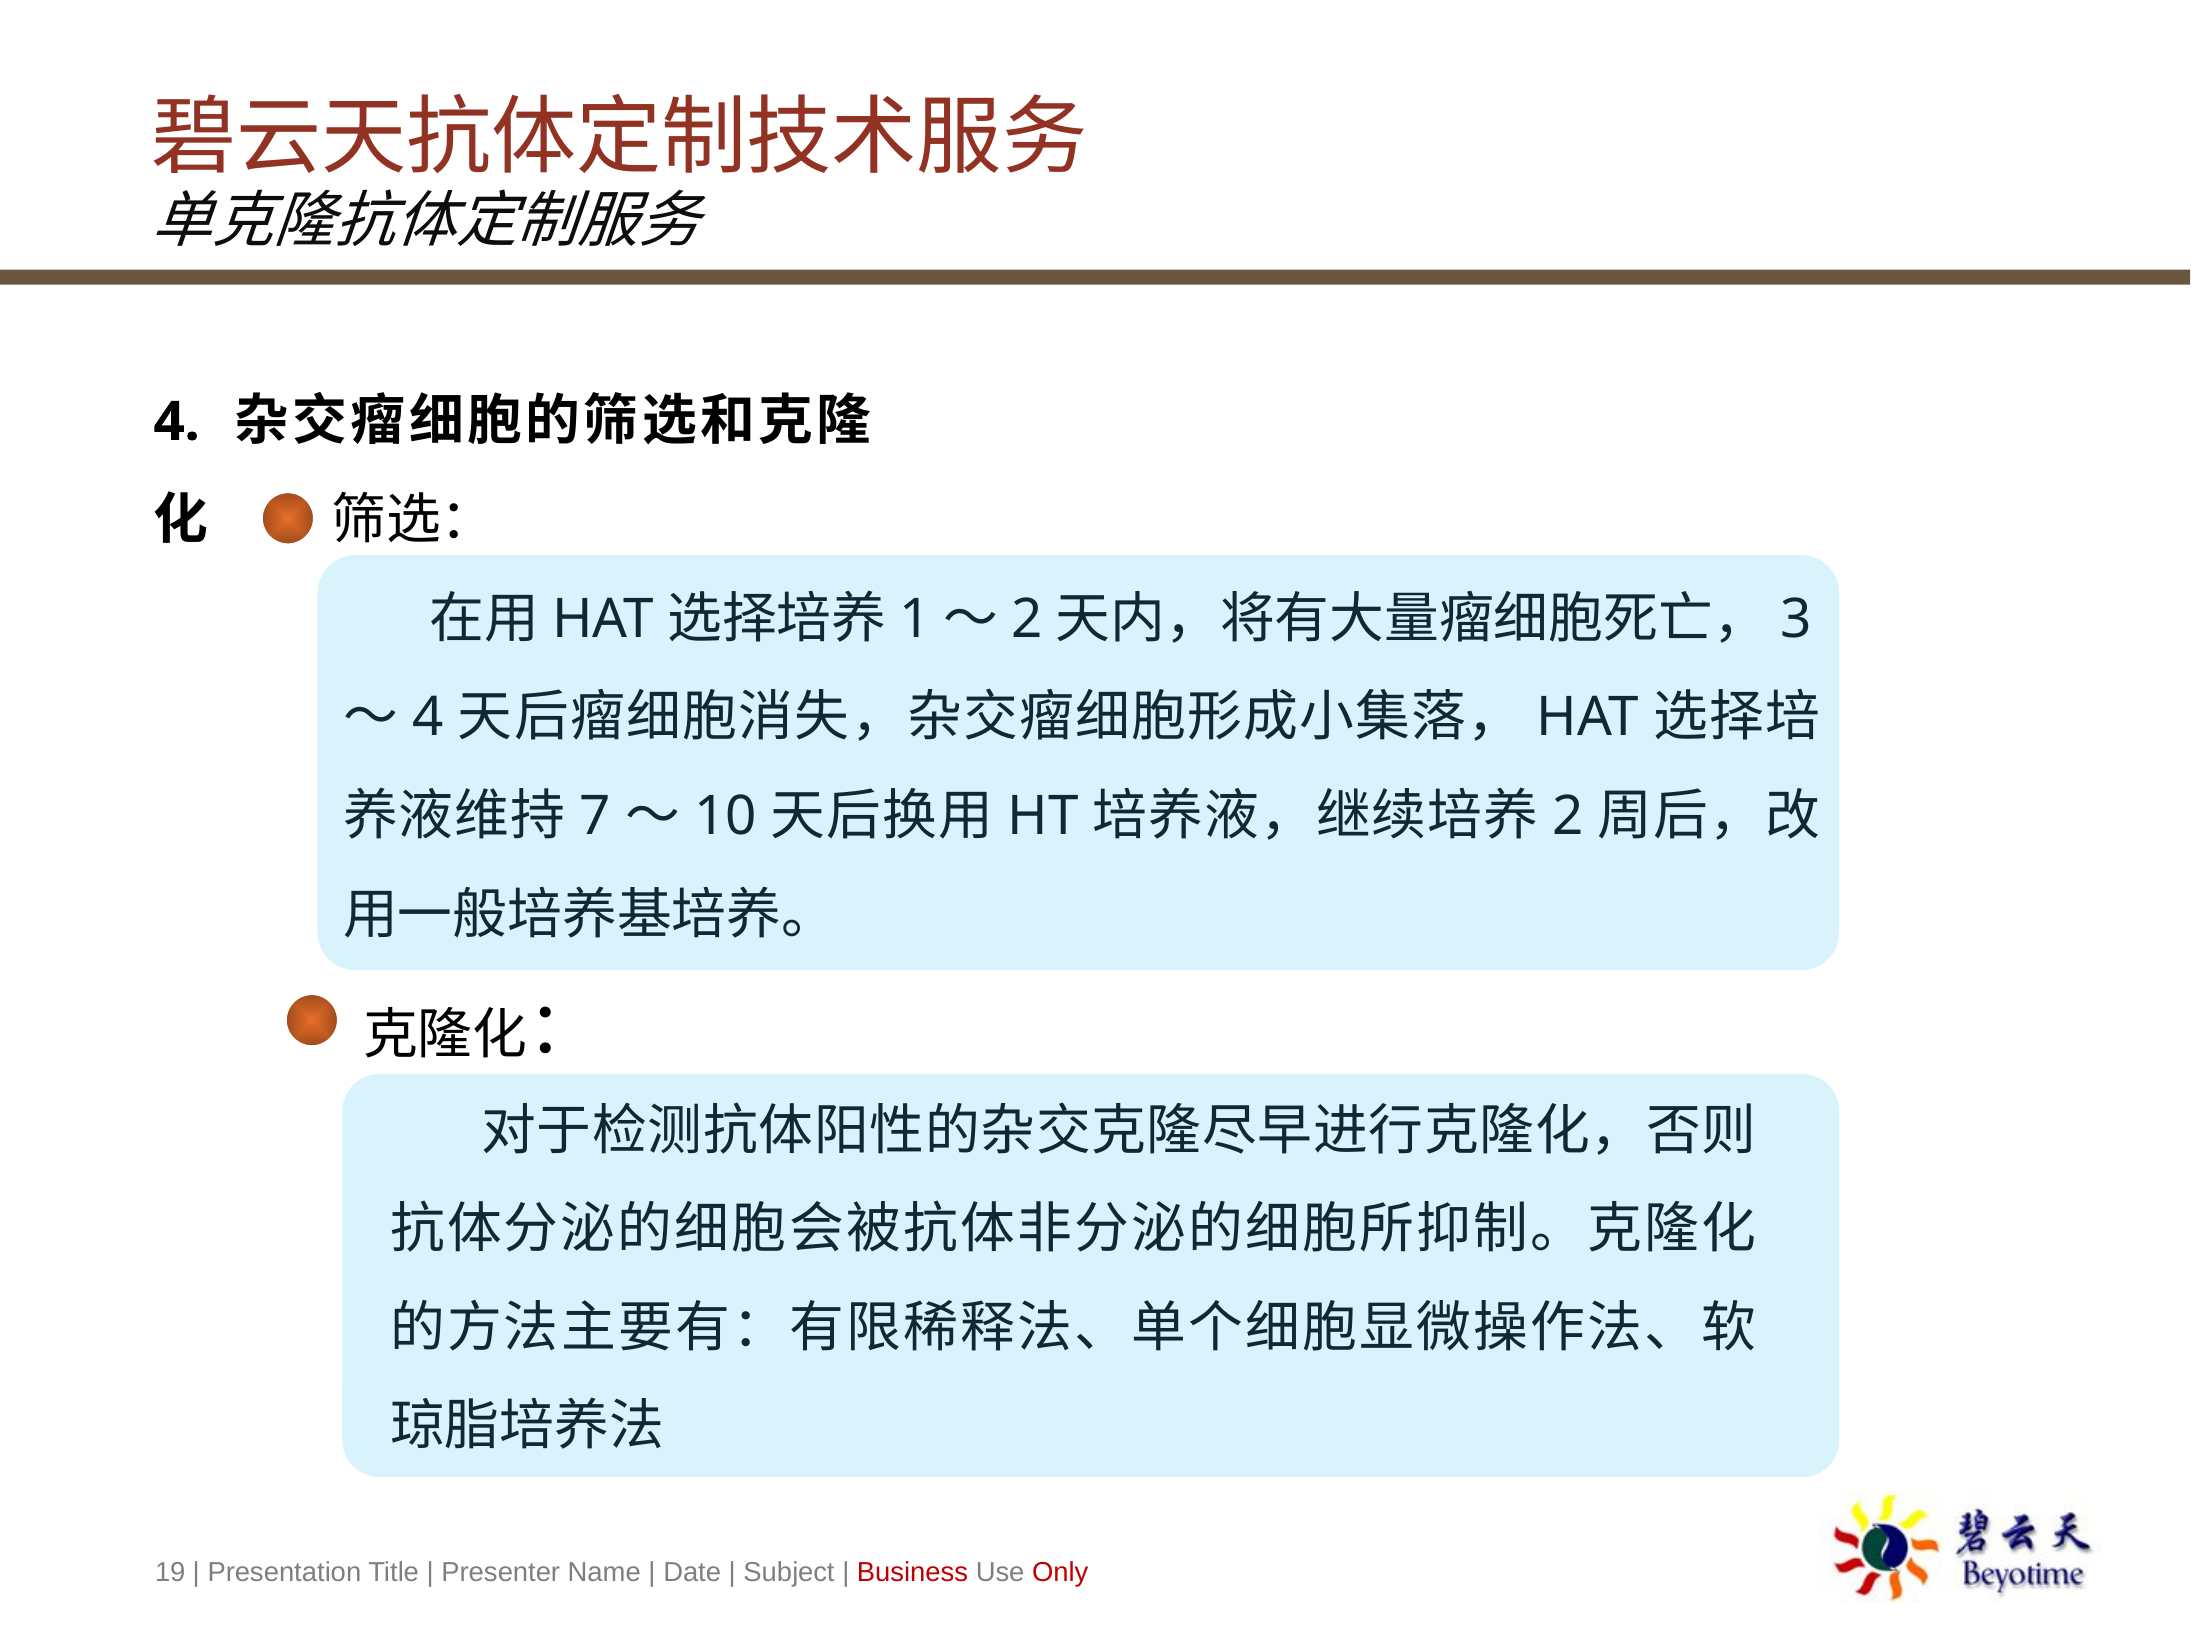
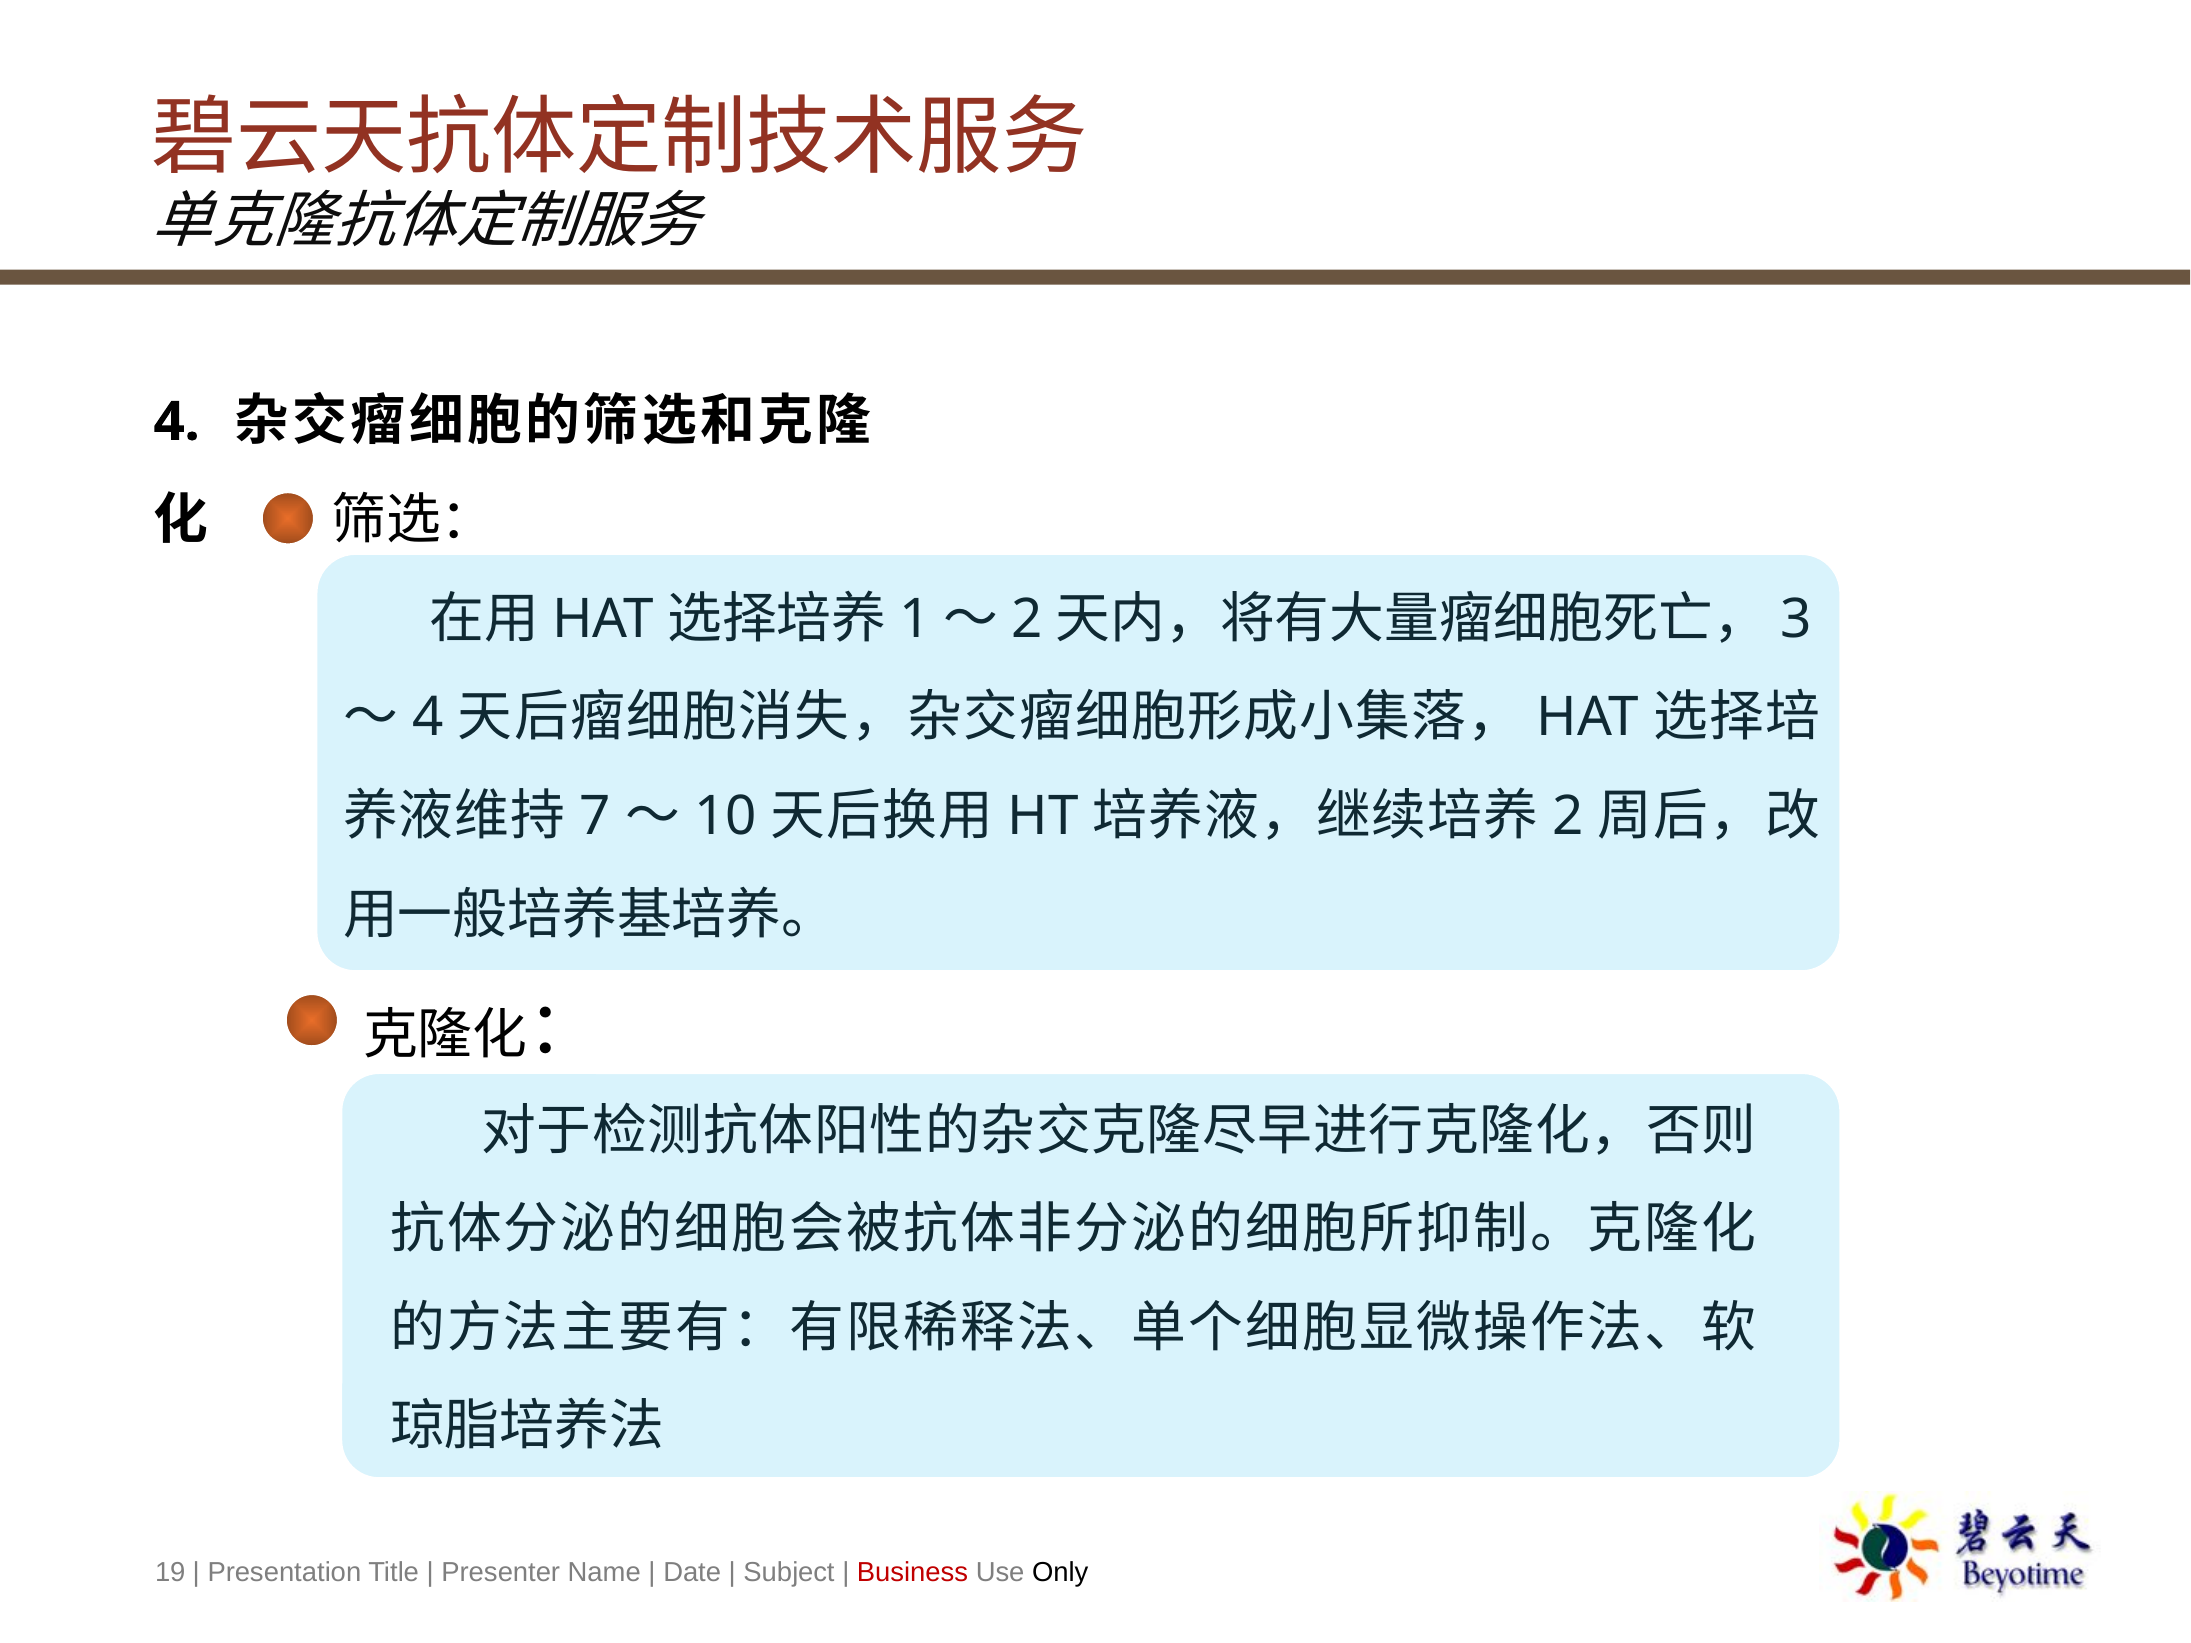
Only colour: red -> black
